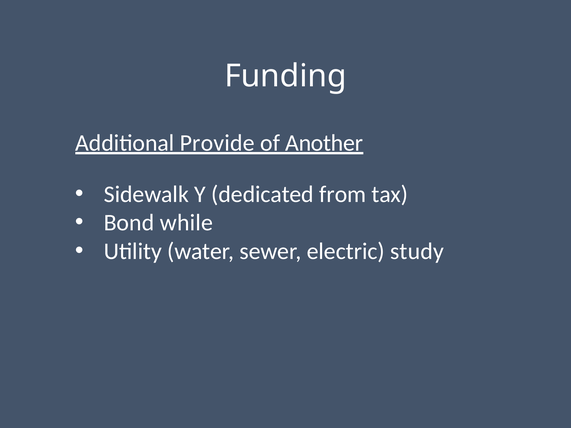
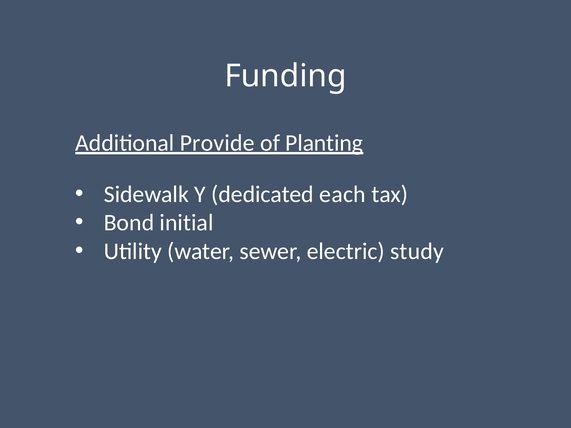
Another: Another -> Planting
from: from -> each
while: while -> initial
